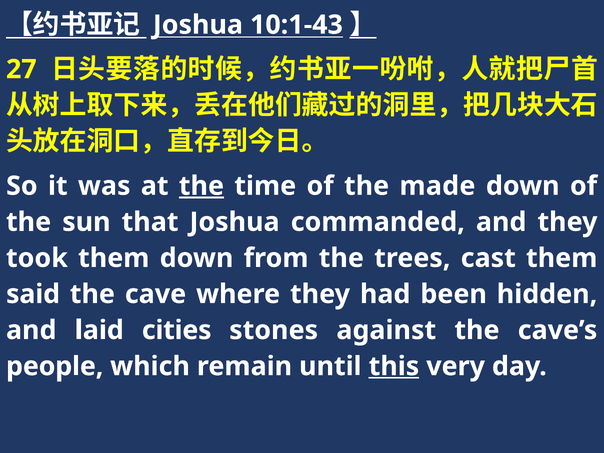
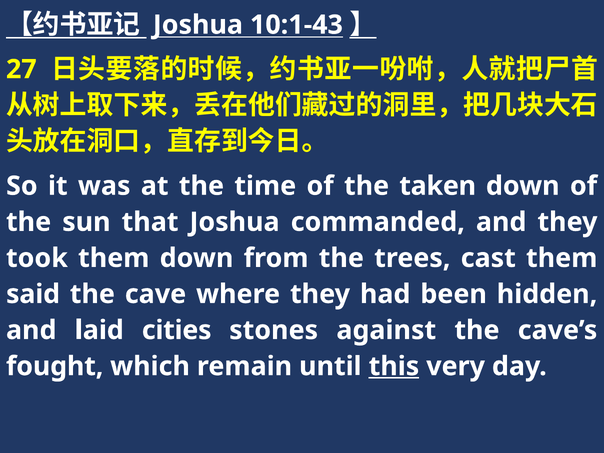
the at (201, 186) underline: present -> none
made: made -> taken
people: people -> fought
